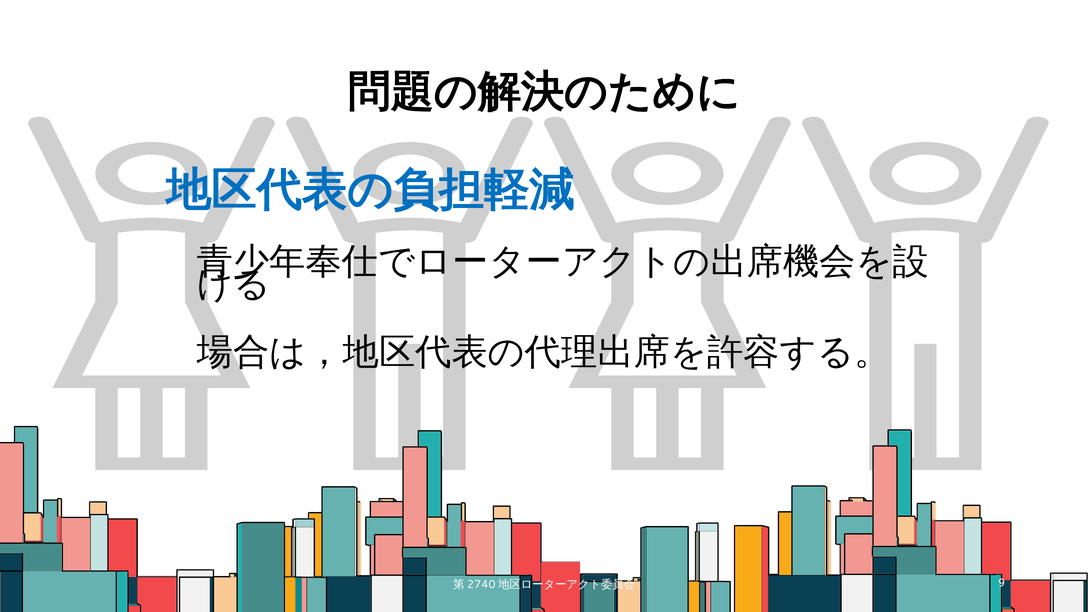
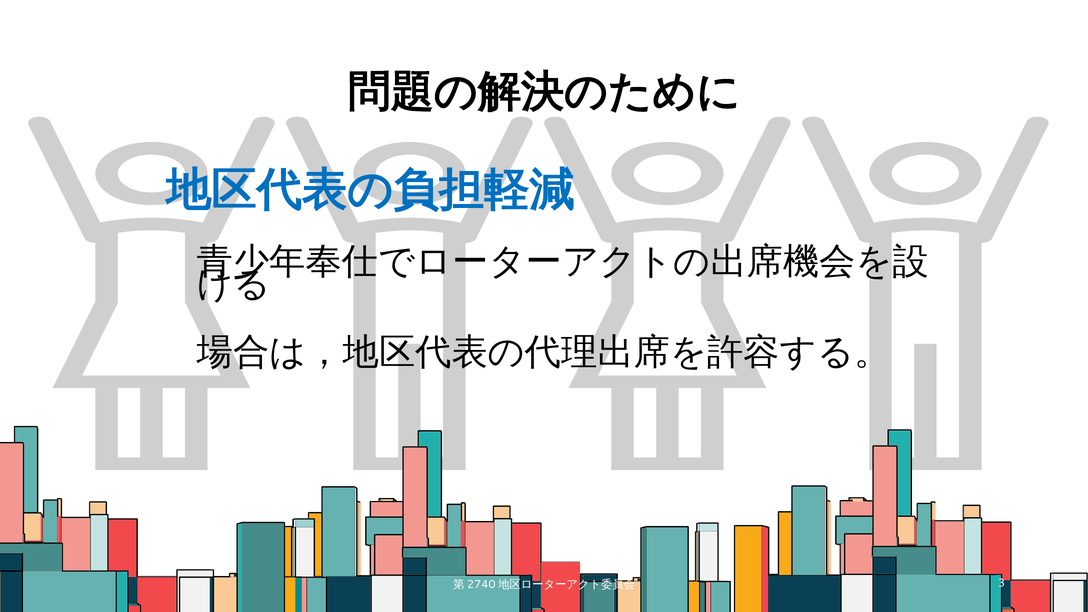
9: 9 -> 3
